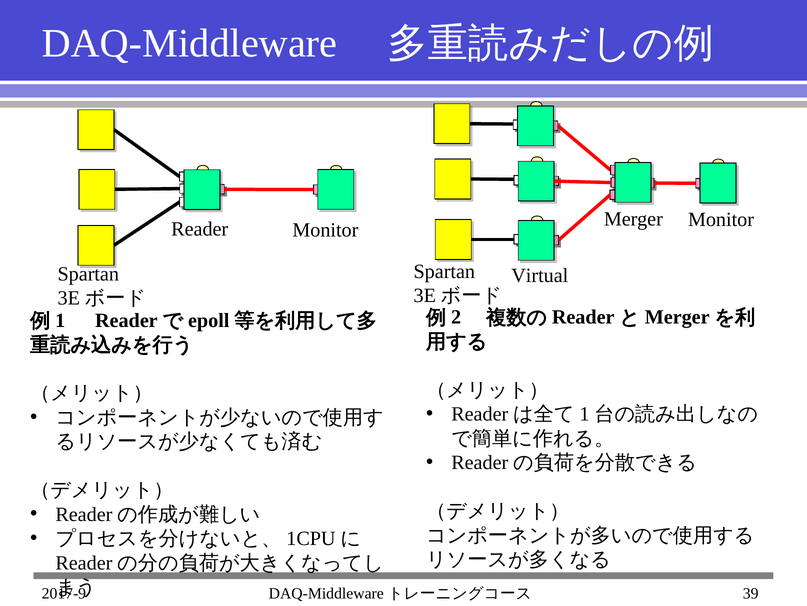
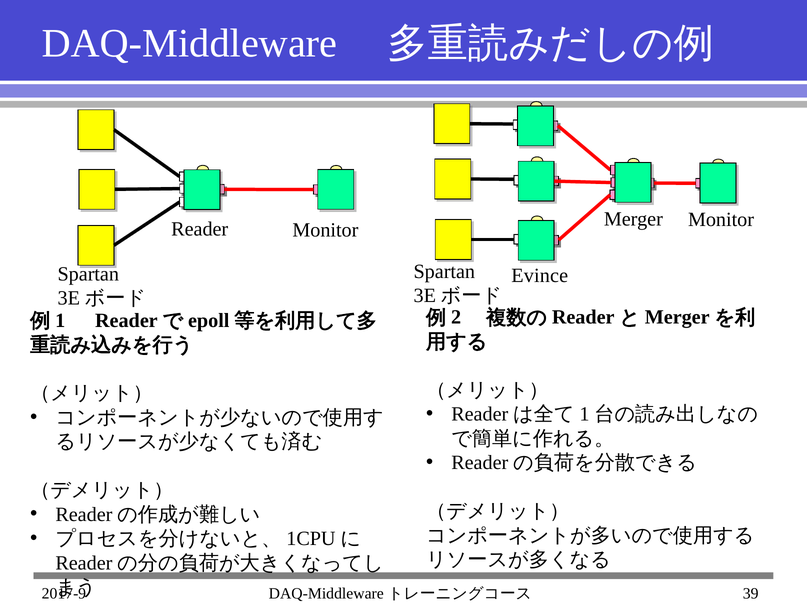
Virtual: Virtual -> Evince
